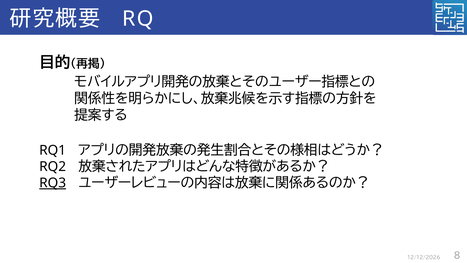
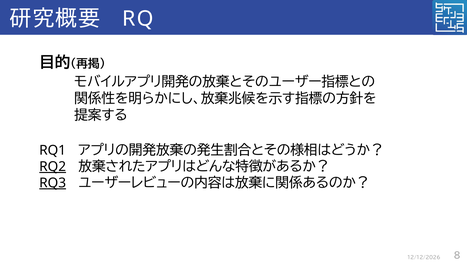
RQ2 underline: none -> present
